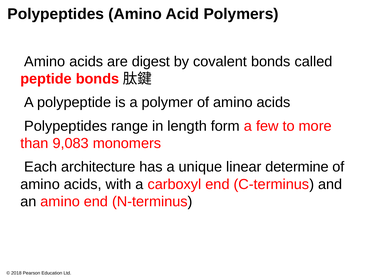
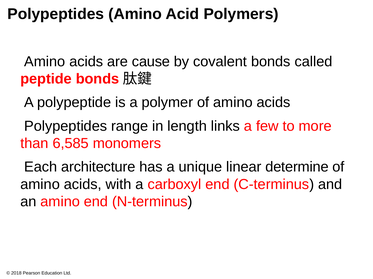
digest: digest -> cause
form: form -> links
9,083: 9,083 -> 6,585
